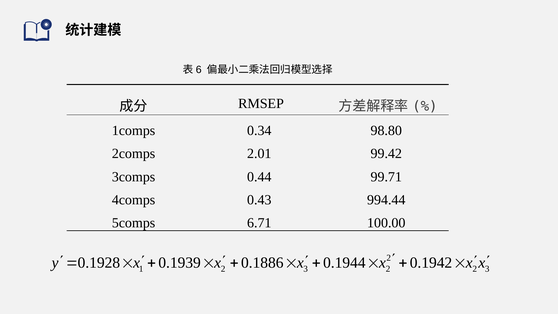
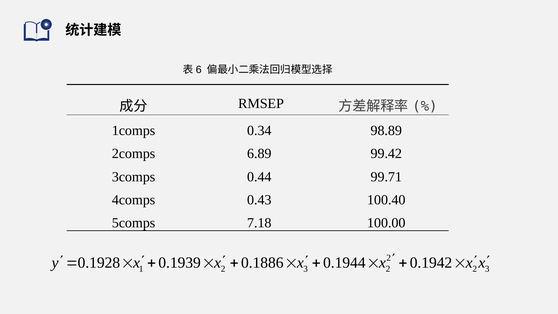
98.80: 98.80 -> 98.89
2.01: 2.01 -> 6.89
994.44: 994.44 -> 100.40
6.71: 6.71 -> 7.18
